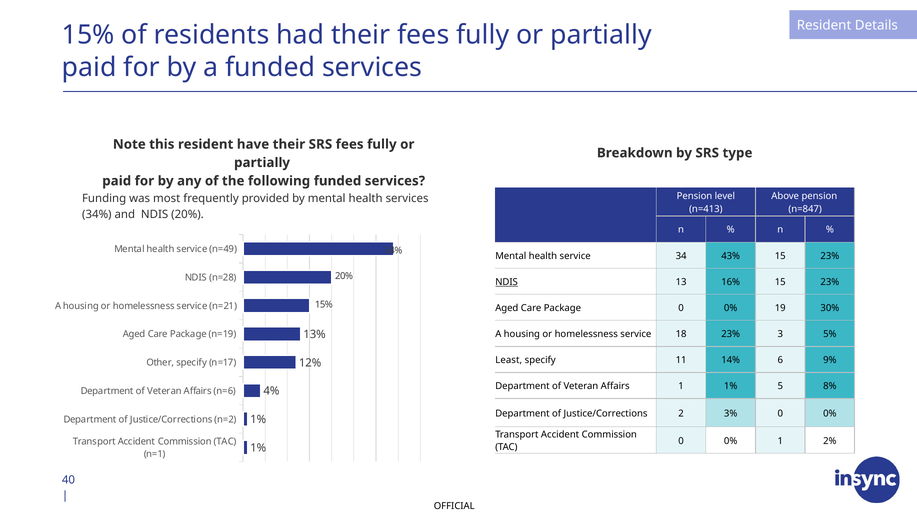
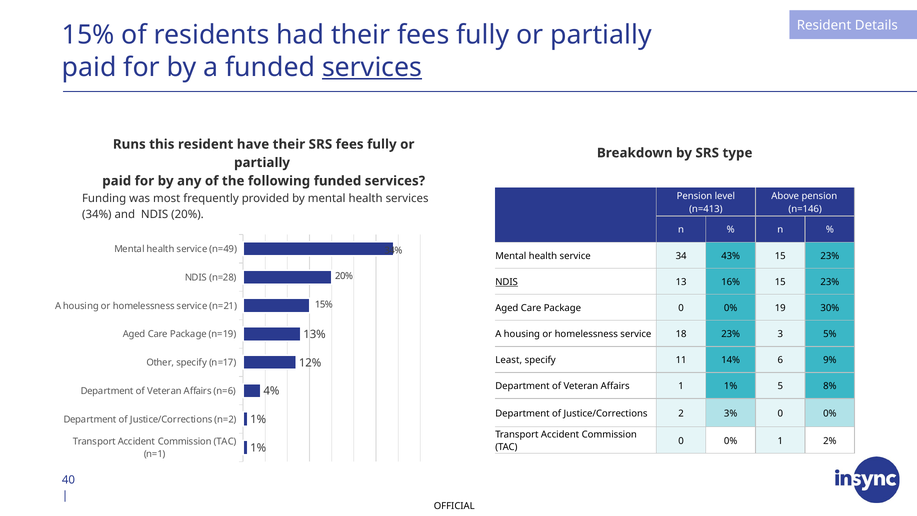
services at (372, 67) underline: none -> present
Note: Note -> Runs
n=847: n=847 -> n=146
